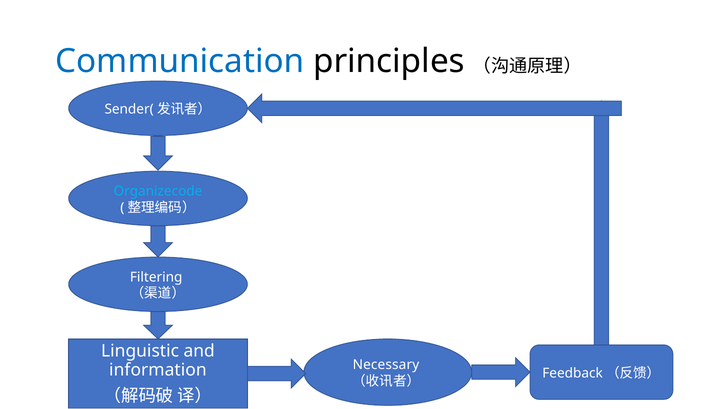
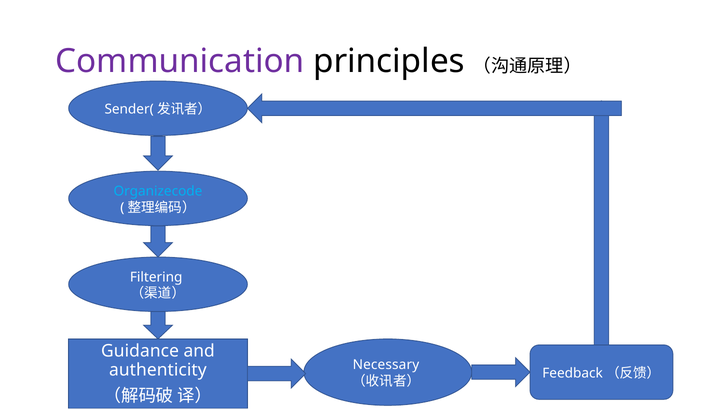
Communication colour: blue -> purple
Linguistic: Linguistic -> Guidance
information: information -> authenticity
